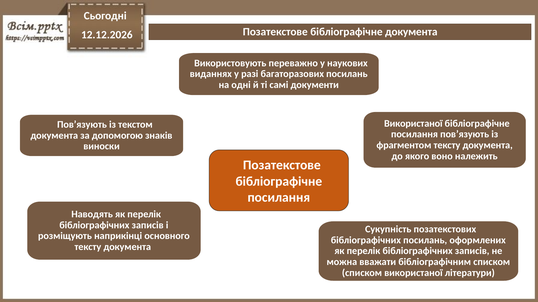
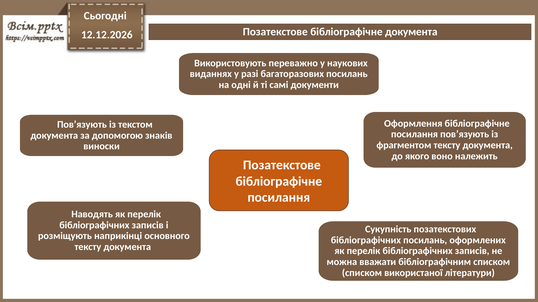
Використаної at (413, 124): Використаної -> Оформлення
